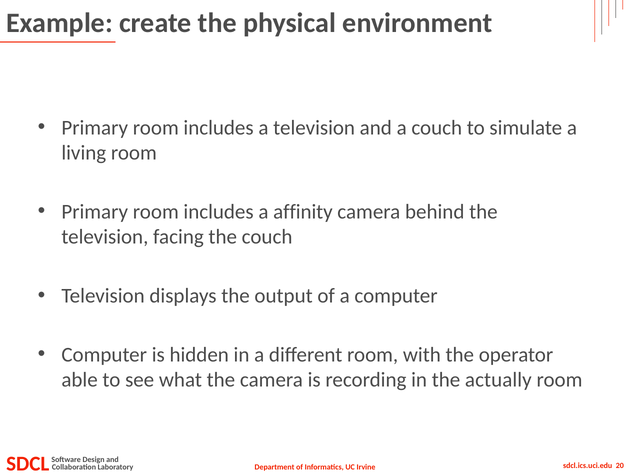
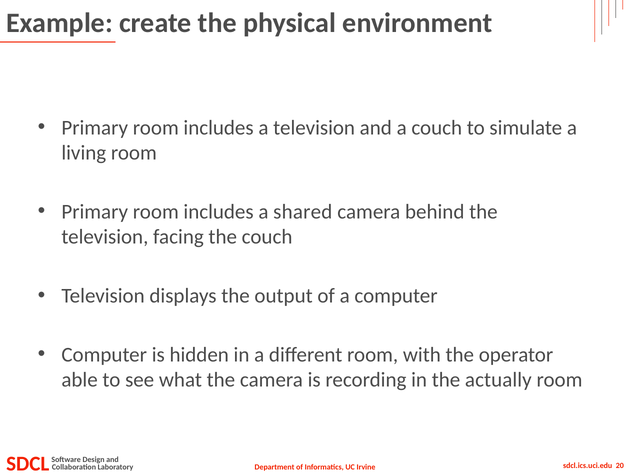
affinity: affinity -> shared
